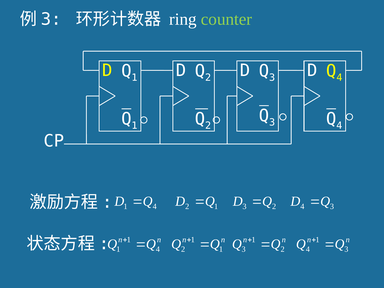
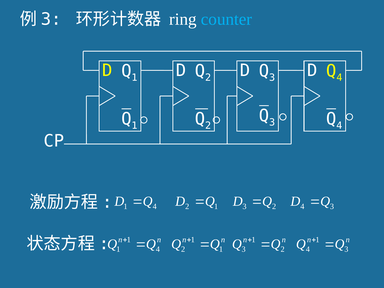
counter colour: light green -> light blue
